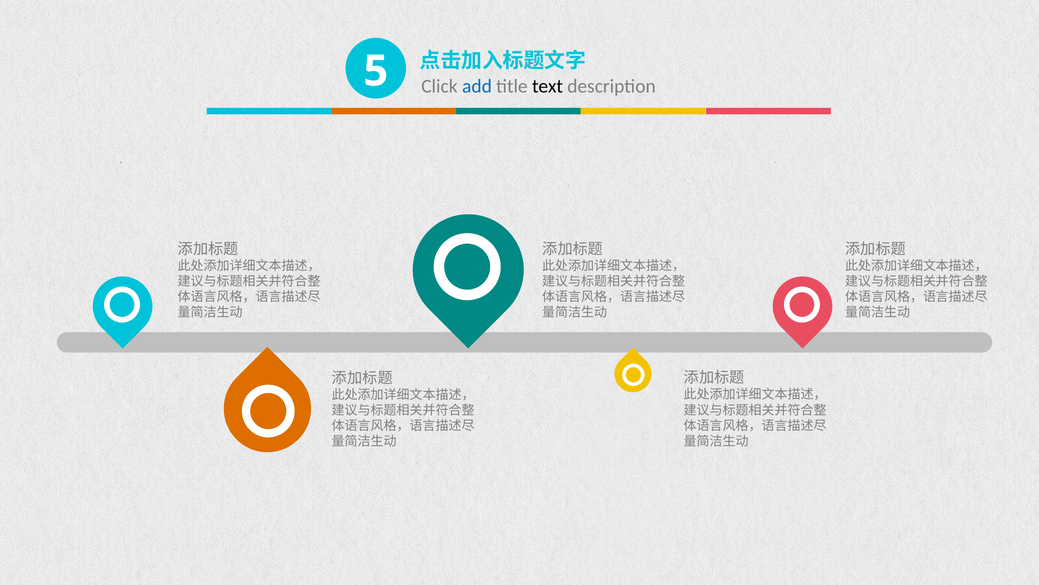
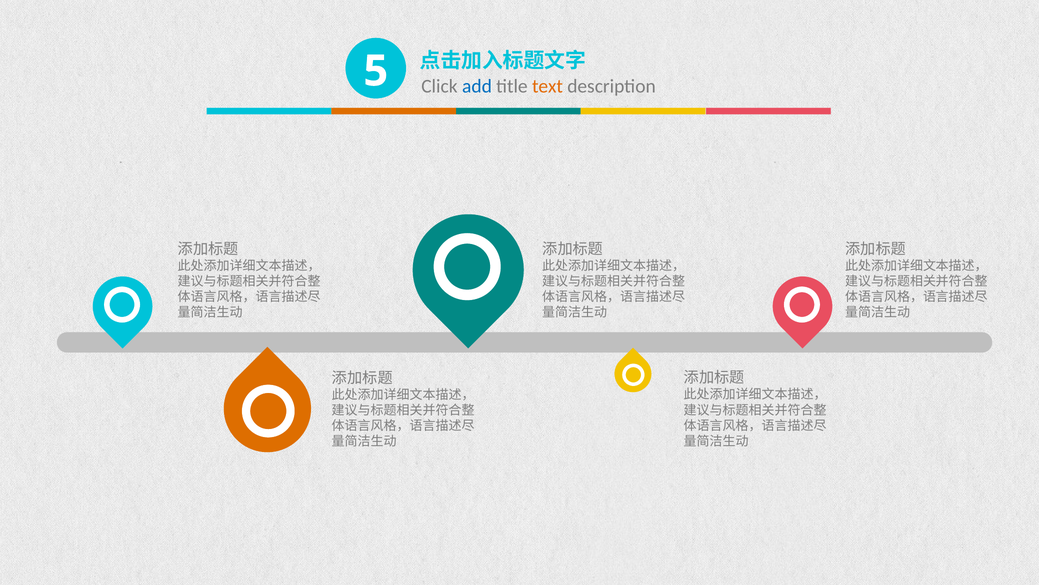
text colour: black -> orange
